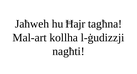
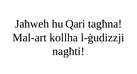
Ħajr: Ħajr -> Qari
